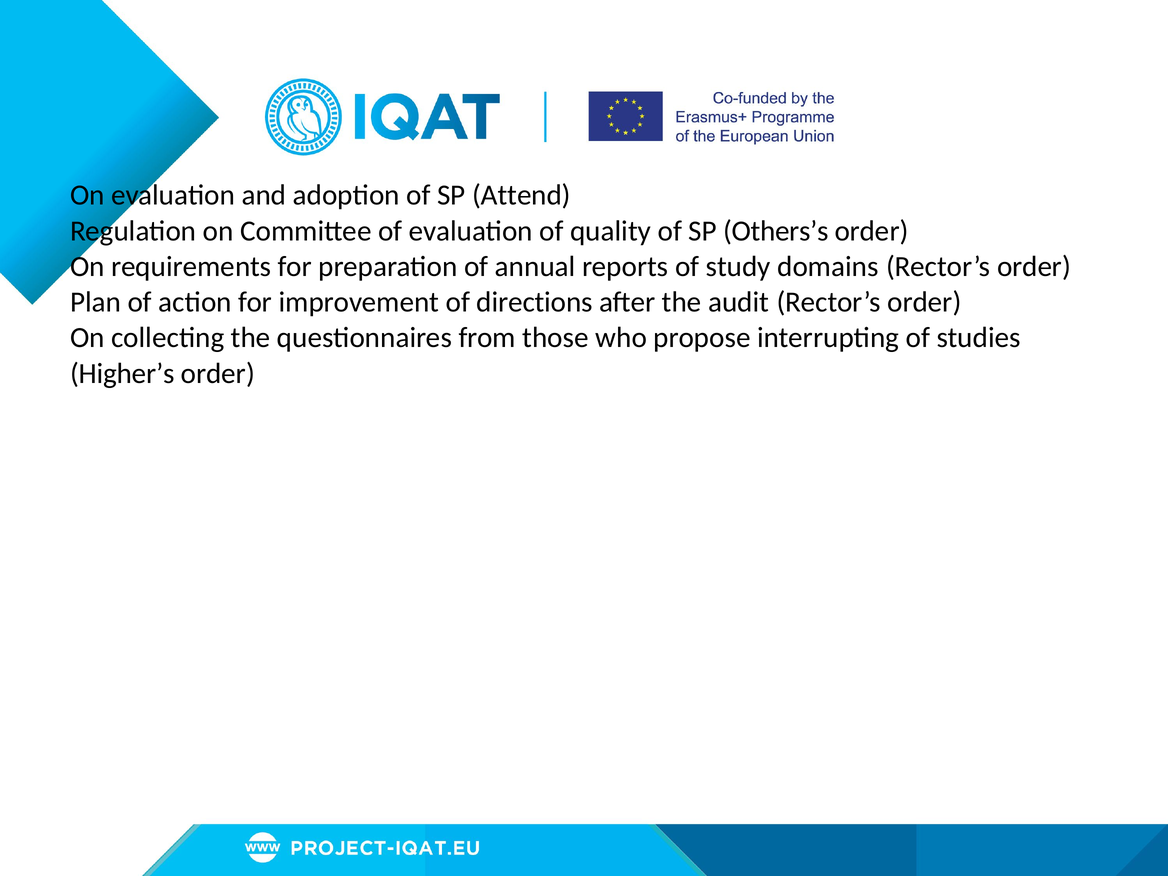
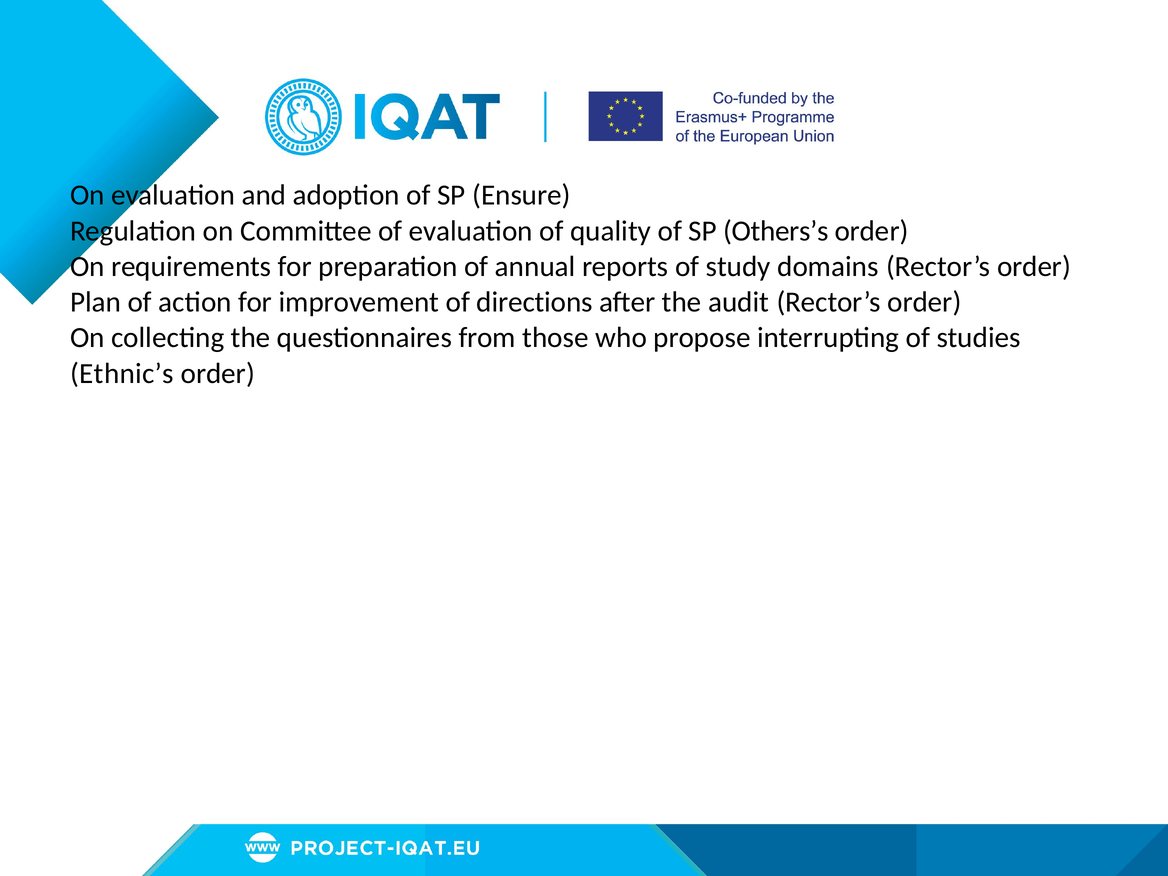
Attend: Attend -> Ensure
Higher’s: Higher’s -> Ethnic’s
